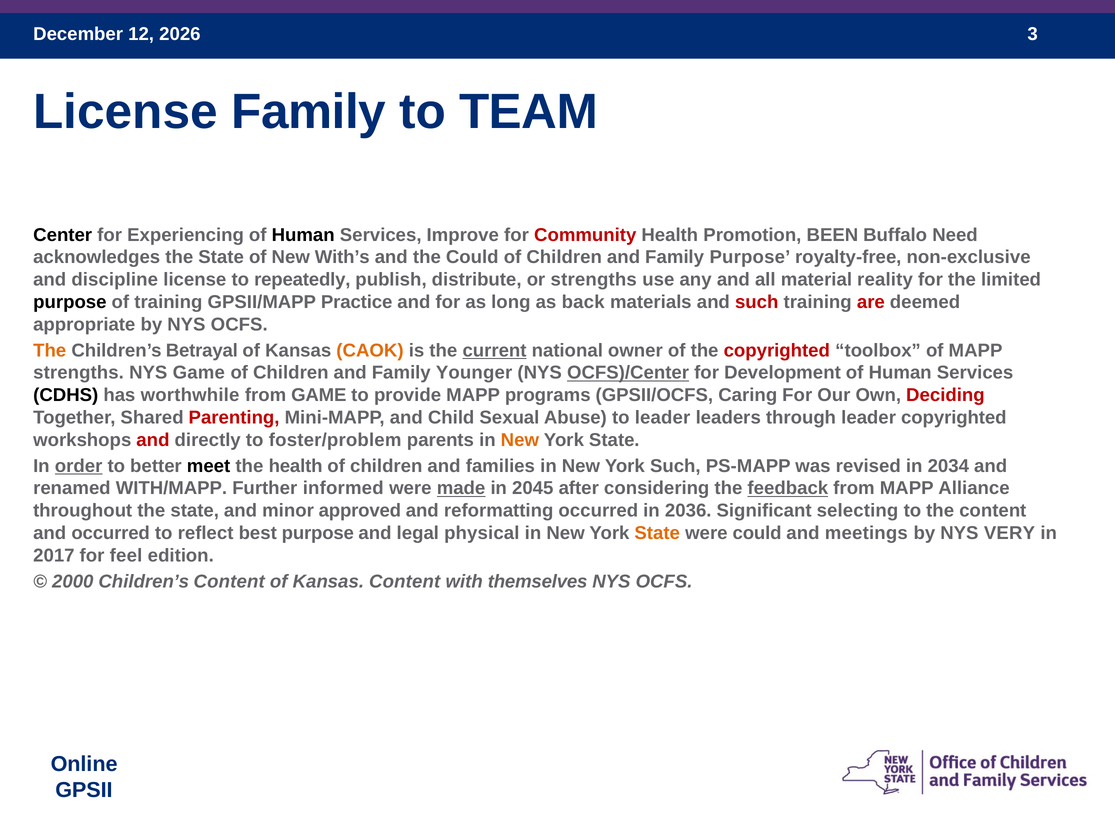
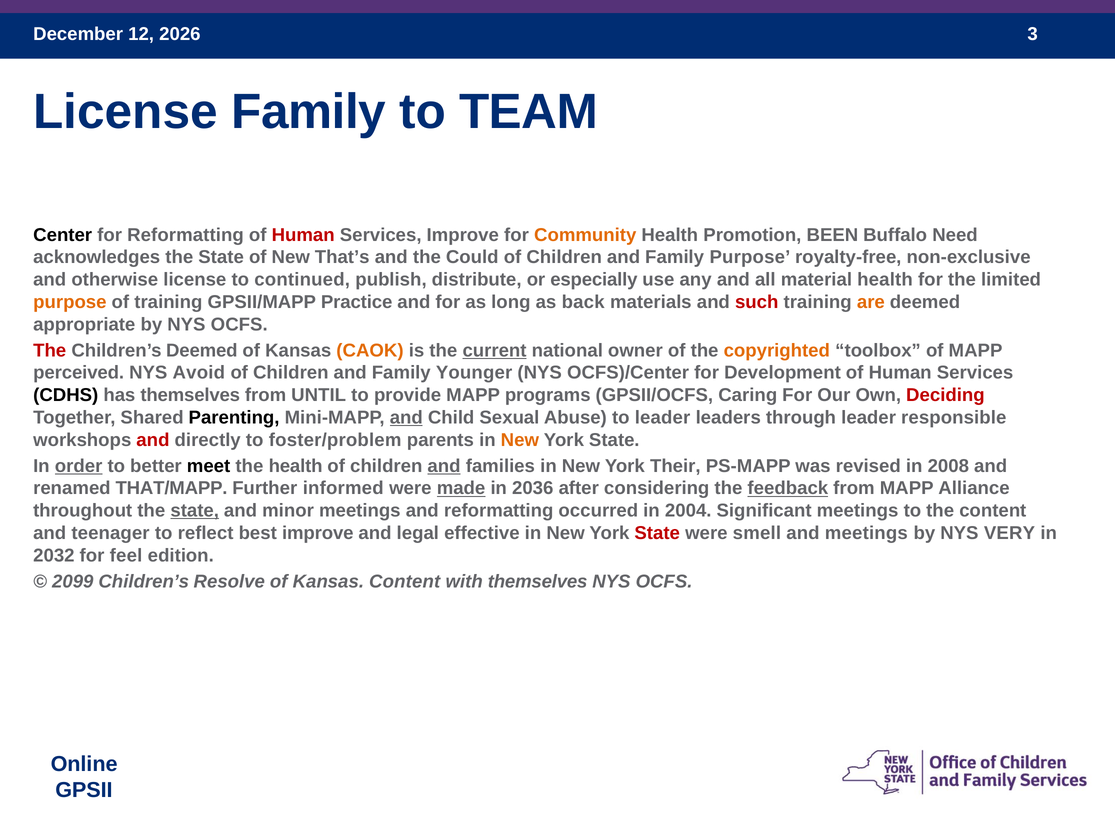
for Experiencing: Experiencing -> Reformatting
Human at (303, 235) colour: black -> red
Community colour: red -> orange
With’s: With’s -> That’s
discipline: discipline -> otherwise
repeatedly: repeatedly -> continued
or strengths: strengths -> especially
material reality: reality -> health
purpose at (70, 302) colour: black -> orange
are colour: red -> orange
The at (50, 351) colour: orange -> red
Children’s Betrayal: Betrayal -> Deemed
copyrighted at (777, 351) colour: red -> orange
strengths at (79, 373): strengths -> perceived
NYS Game: Game -> Avoid
OCFS)/Center underline: present -> none
has worthwhile: worthwhile -> themselves
from GAME: GAME -> UNTIL
Parenting colour: red -> black
and at (406, 418) underline: none -> present
leader copyrighted: copyrighted -> responsible
and at (444, 466) underline: none -> present
York Such: Such -> Their
2034: 2034 -> 2008
WITH/MAPP: WITH/MAPP -> THAT/MAPP
2045: 2045 -> 2036
state at (195, 511) underline: none -> present
minor approved: approved -> meetings
2036: 2036 -> 2004
Significant selecting: selecting -> meetings
and occurred: occurred -> teenager
best purpose: purpose -> improve
physical: physical -> effective
State at (657, 533) colour: orange -> red
were could: could -> smell
2017: 2017 -> 2032
2000: 2000 -> 2099
Children’s Content: Content -> Resolve
